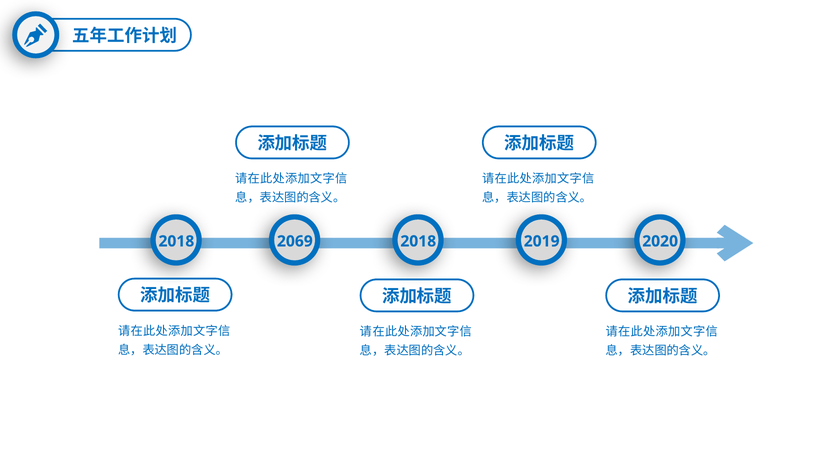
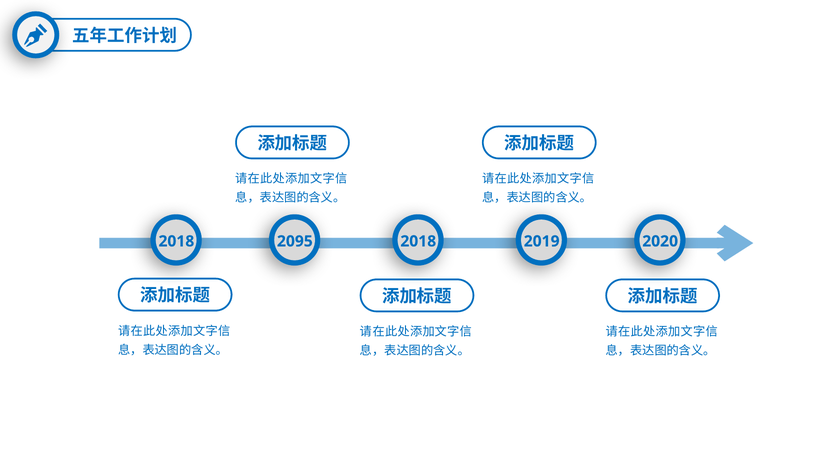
2069: 2069 -> 2095
